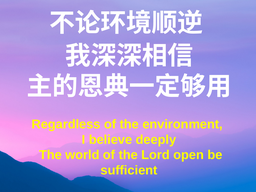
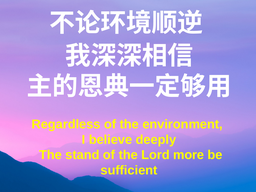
world: world -> stand
open: open -> more
